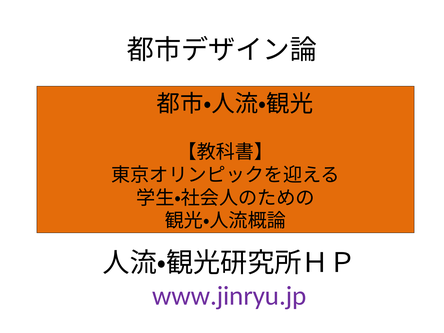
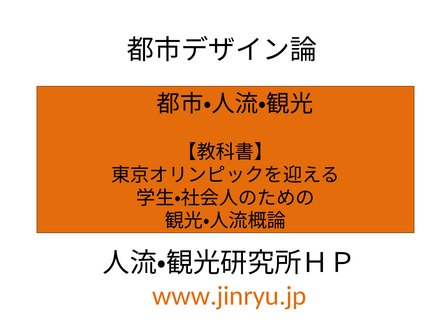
www.jinryu.jp colour: purple -> orange
